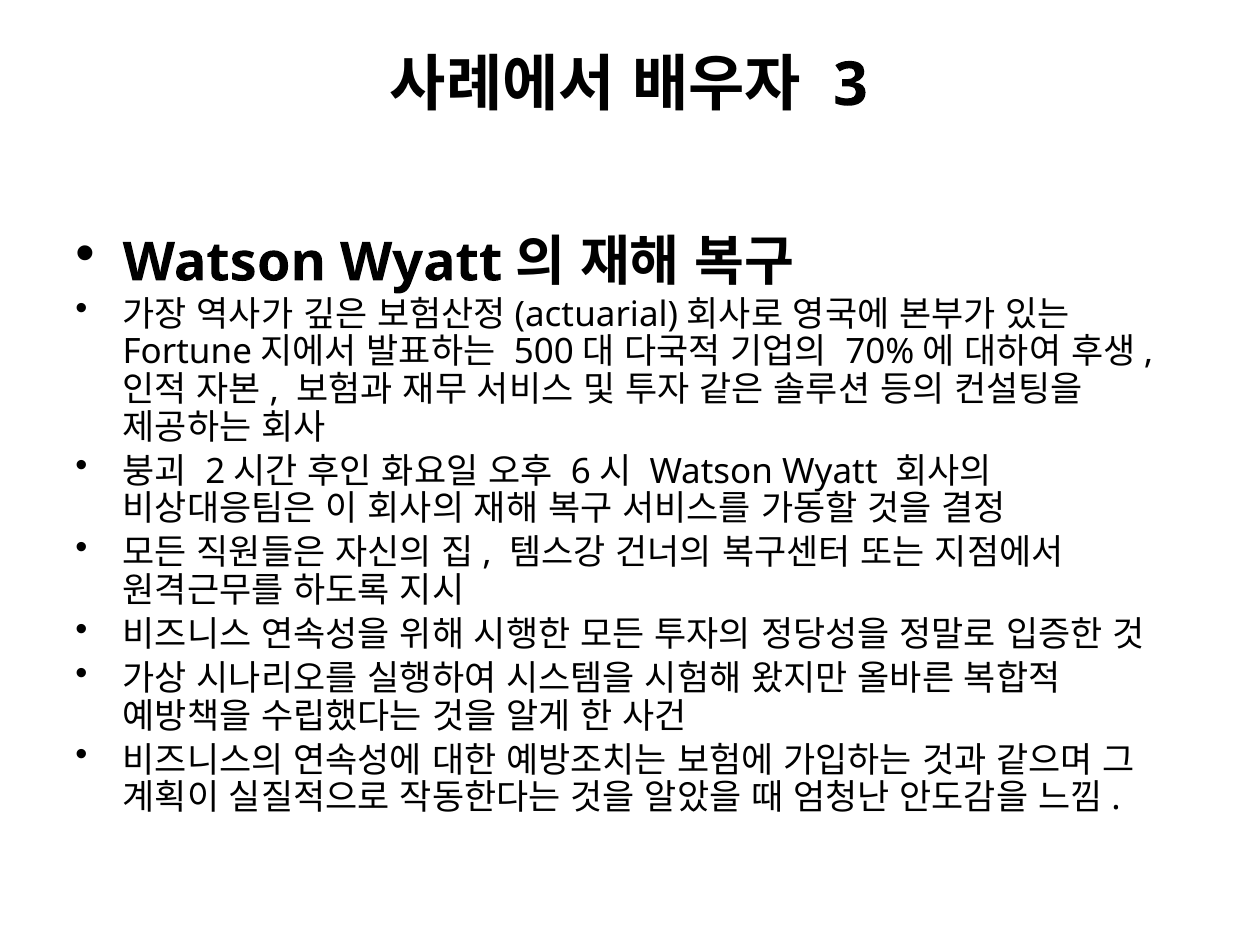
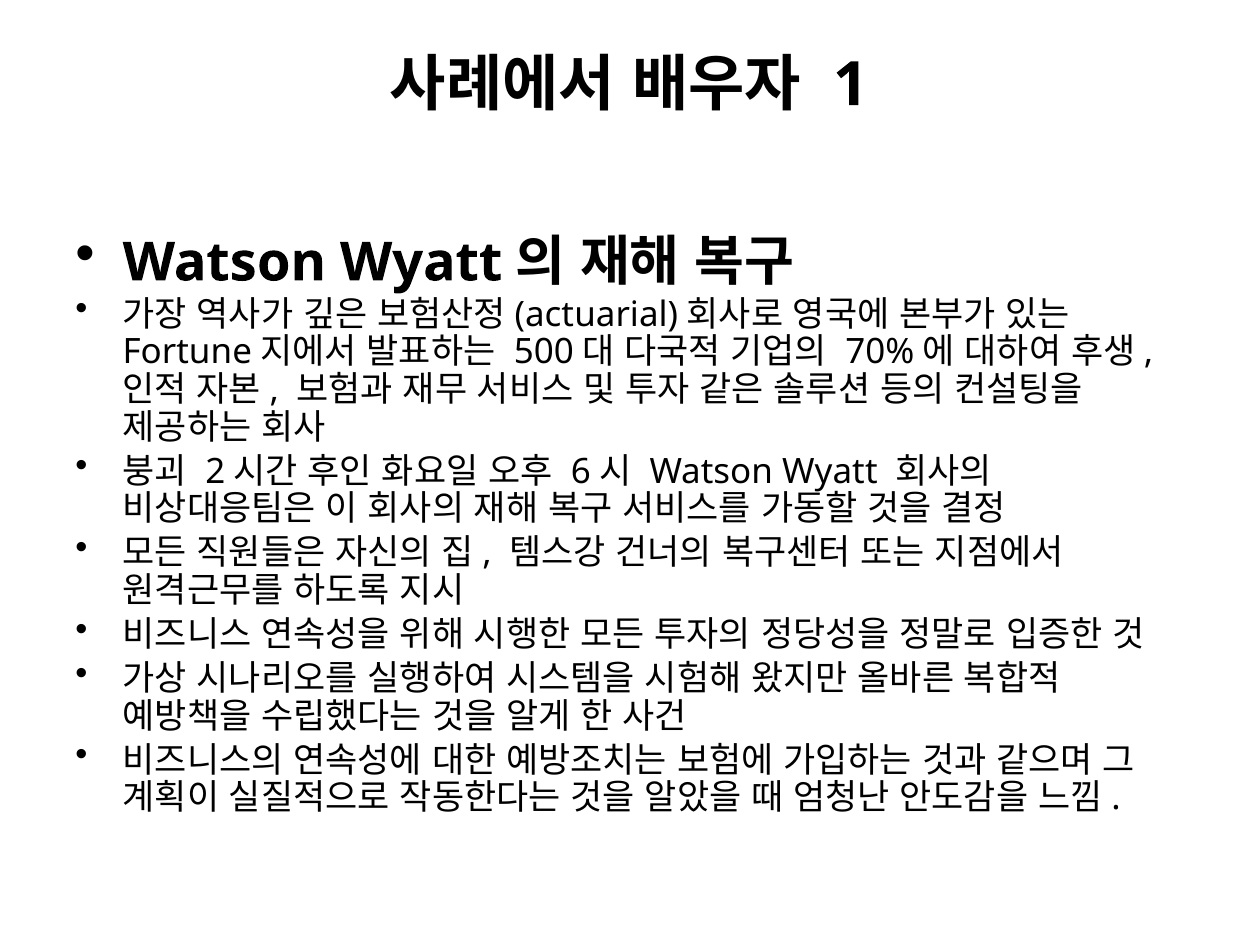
3: 3 -> 1
